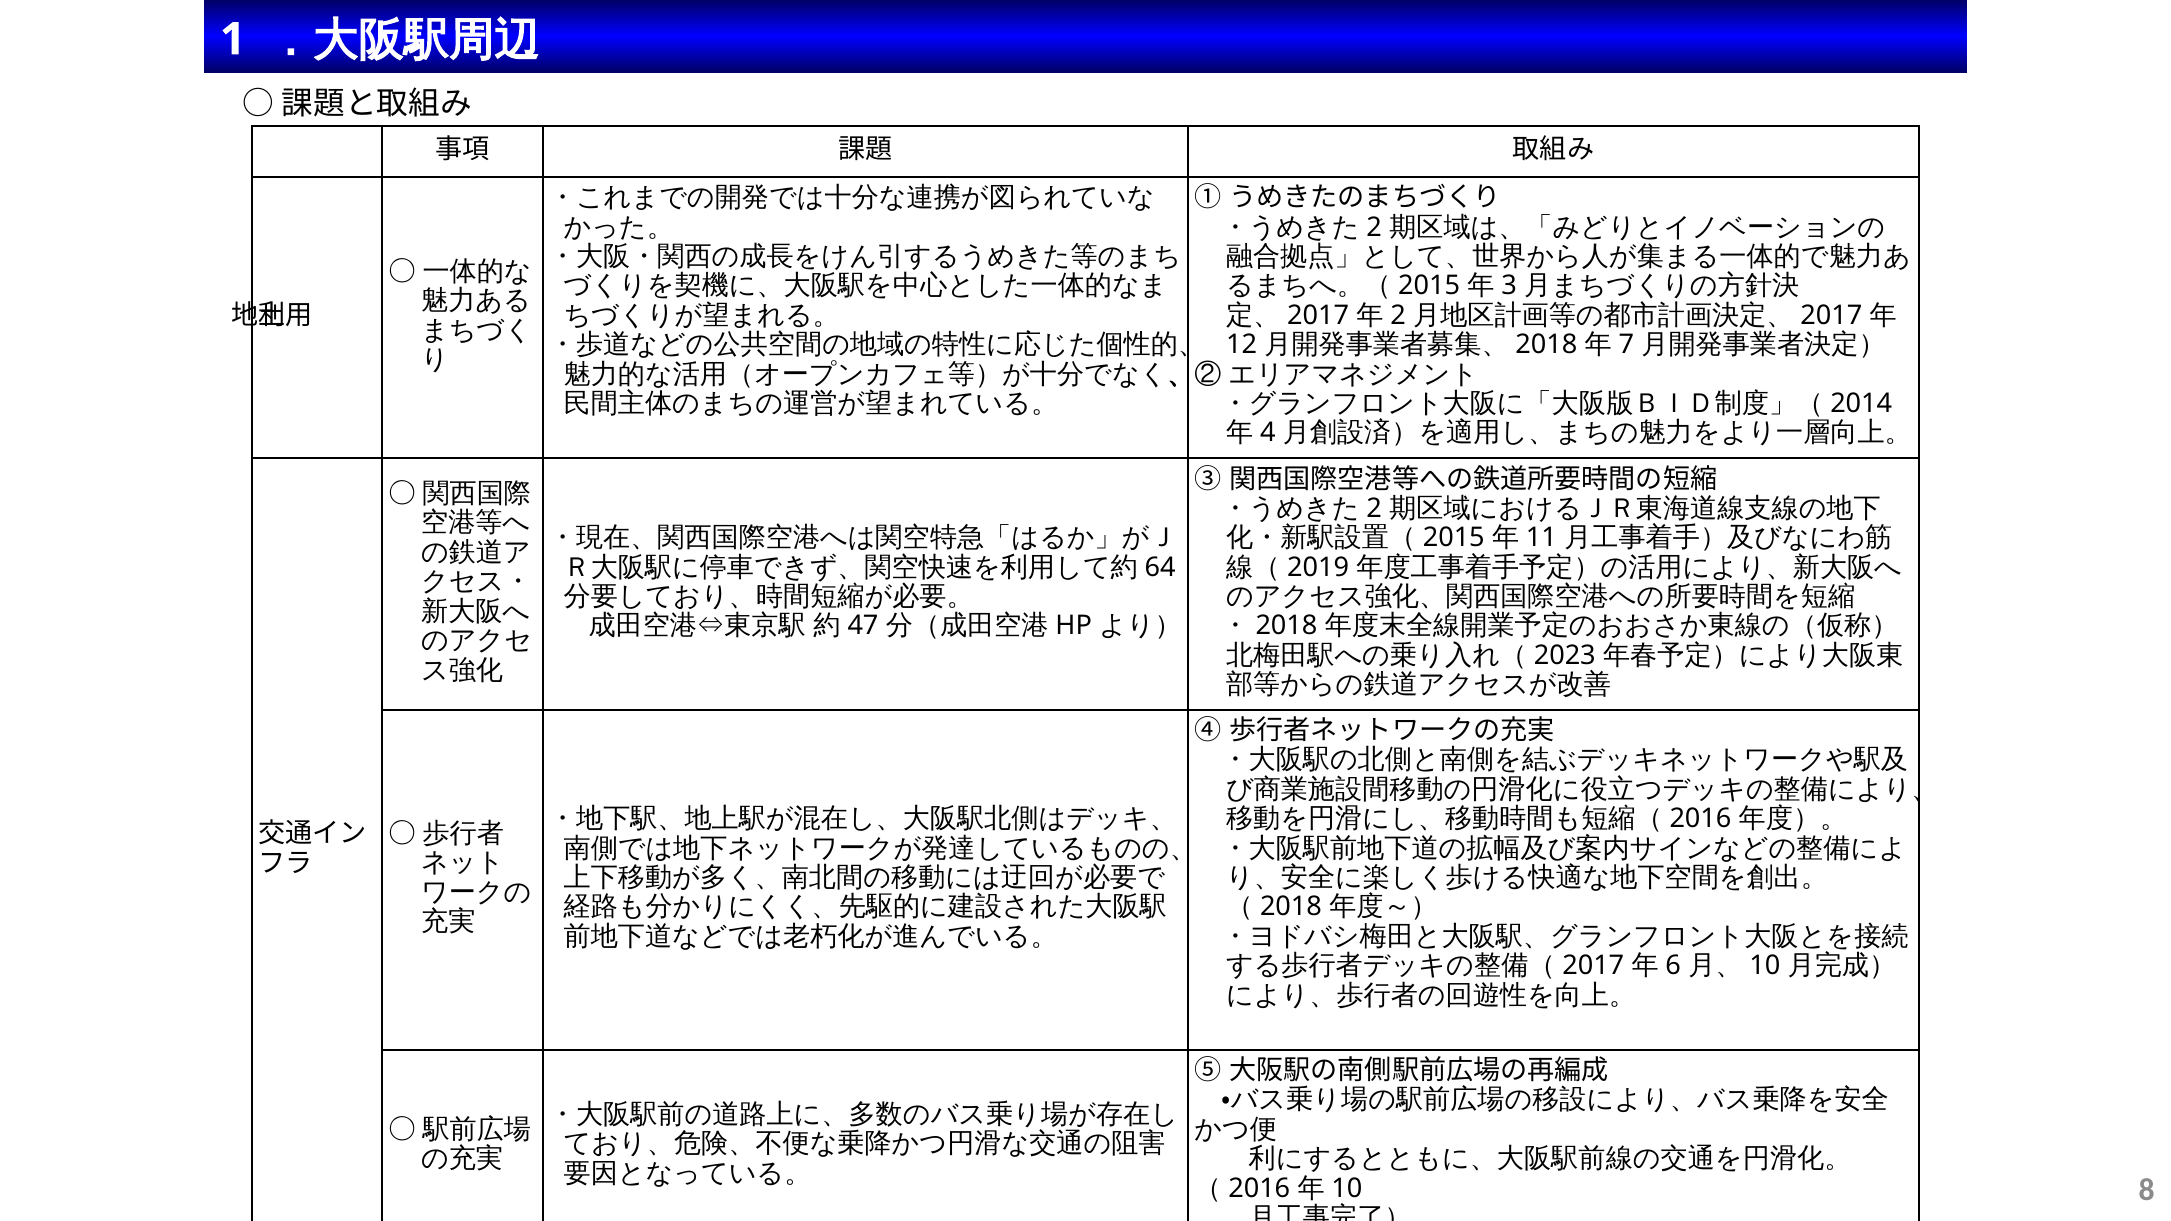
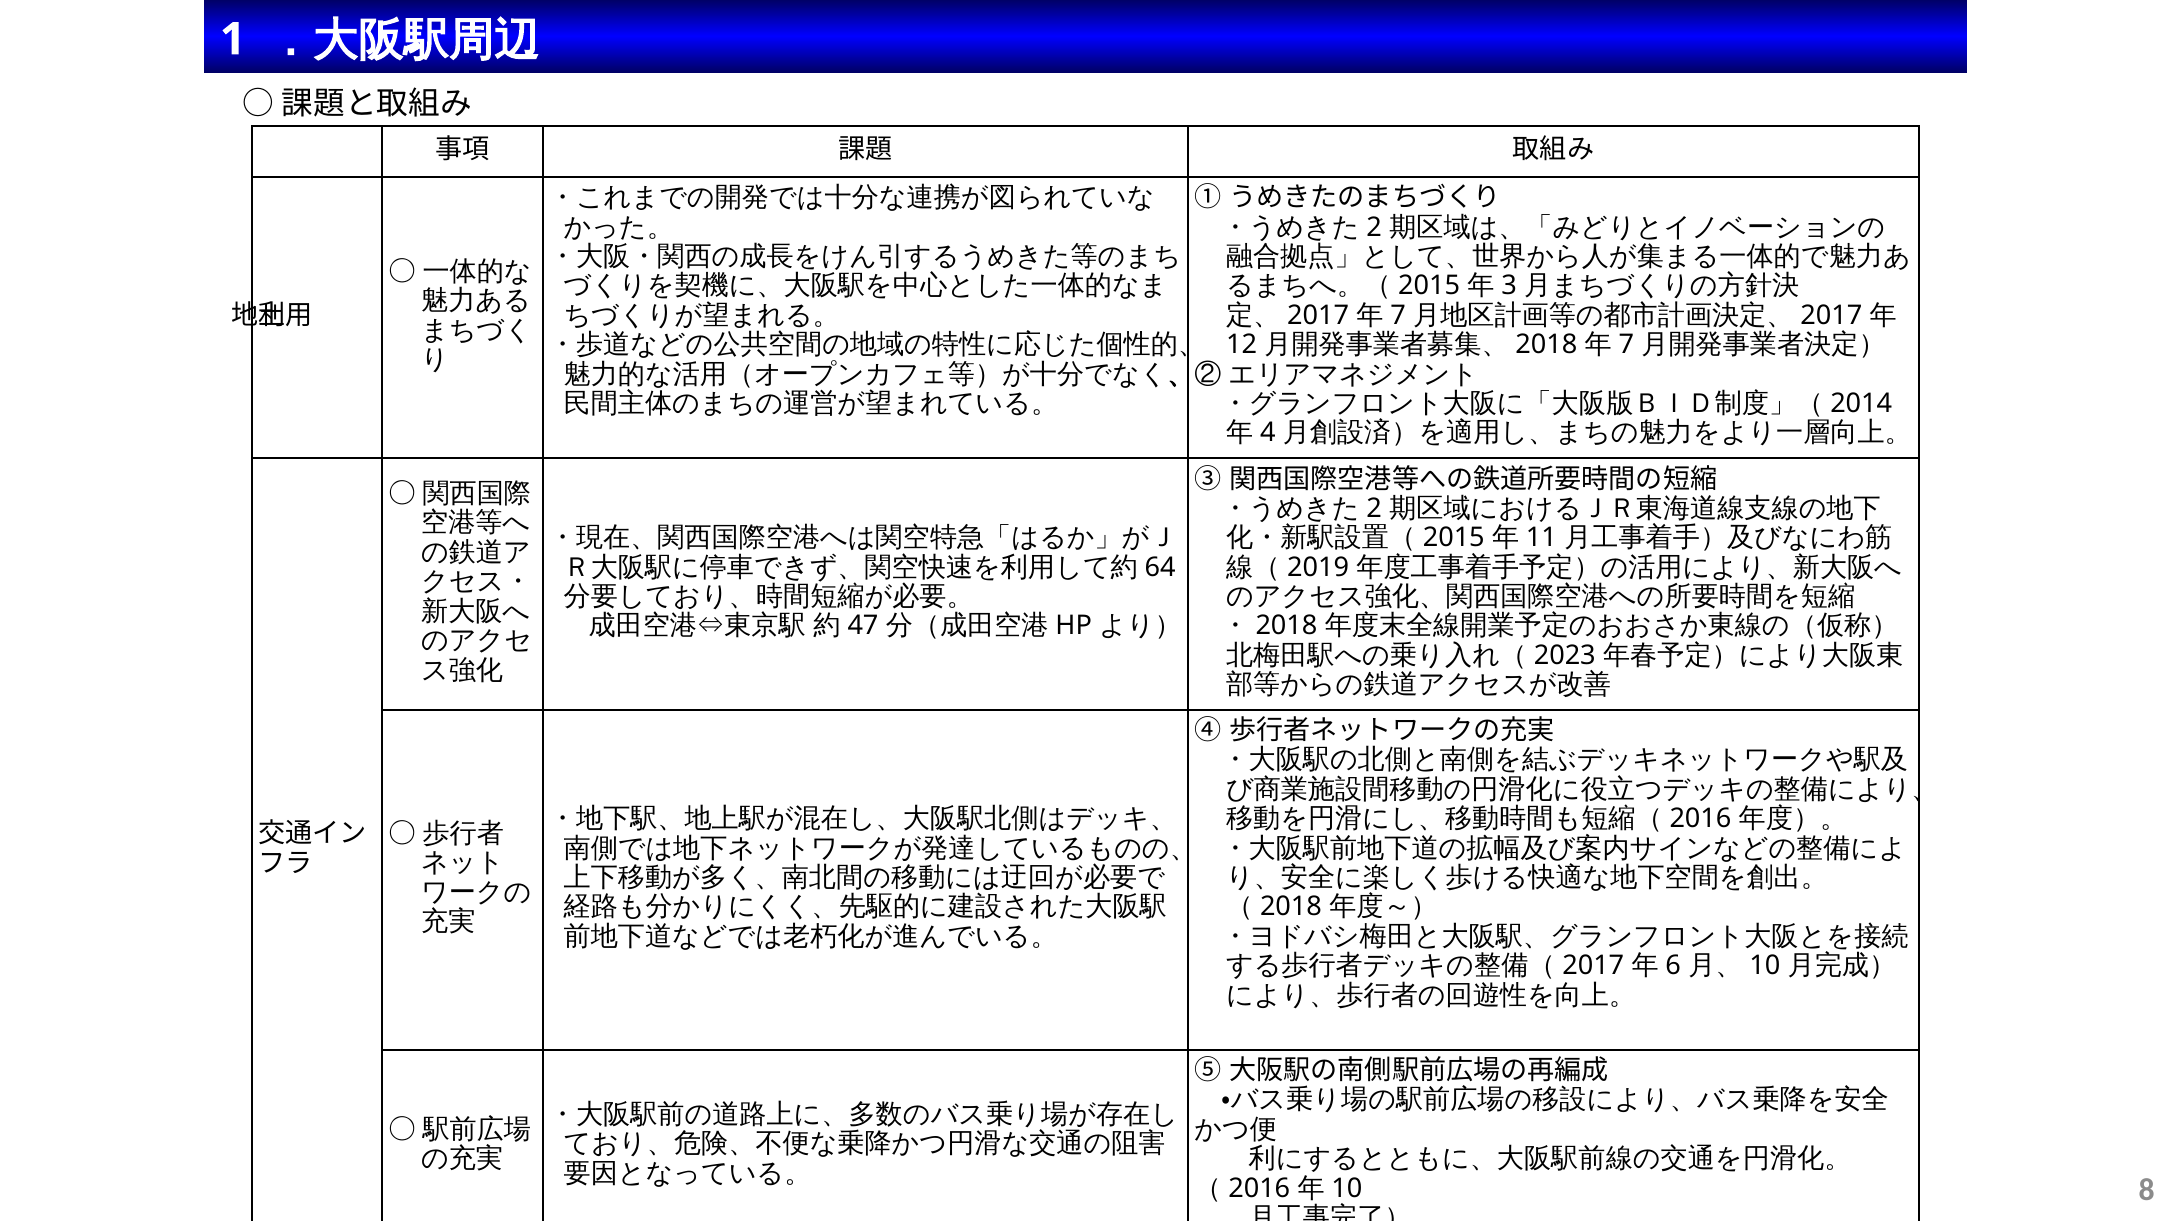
2 at (1398, 315): 2 -> 7
